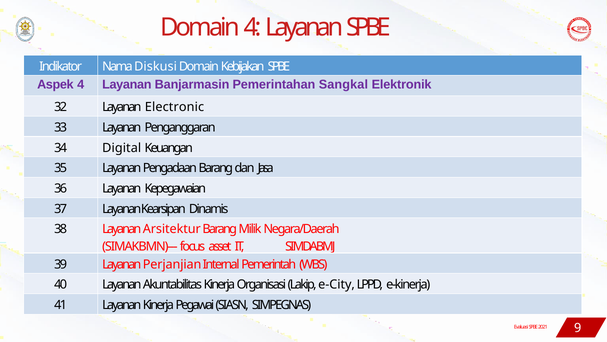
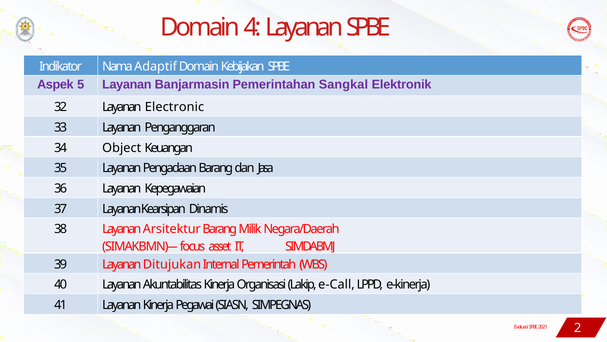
Diskusi: Diskusi -> Adaptif
Aspek 4: 4 -> 5
Digital: Digital -> Object
Perjanjian: Perjanjian -> Ditujukan
e-City: e-City -> e-Call
9: 9 -> 2
